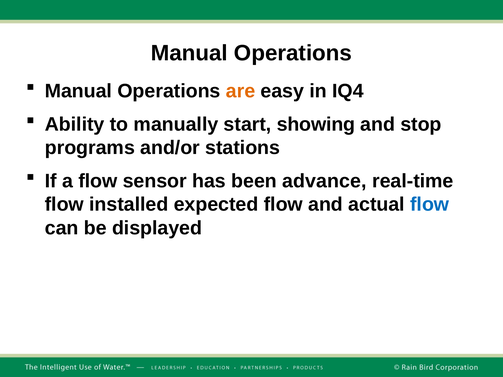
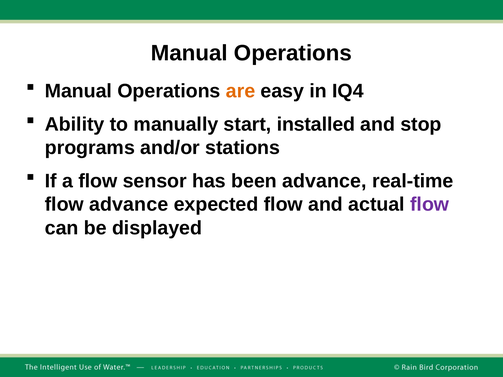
showing: showing -> installed
flow installed: installed -> advance
flow at (430, 205) colour: blue -> purple
